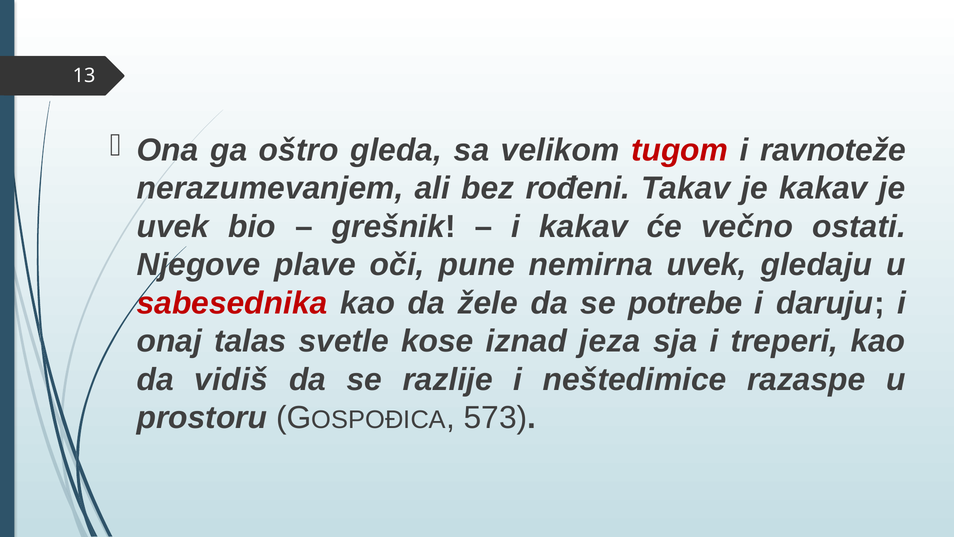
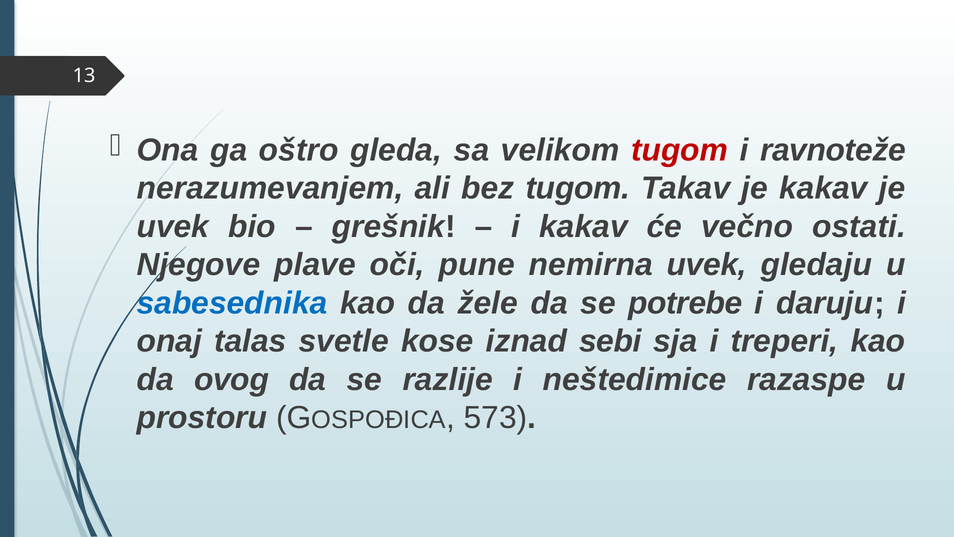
bez rođeni: rođeni -> tugom
sabesednika colour: red -> blue
jeza: jeza -> sebi
vidiš: vidiš -> ovog
